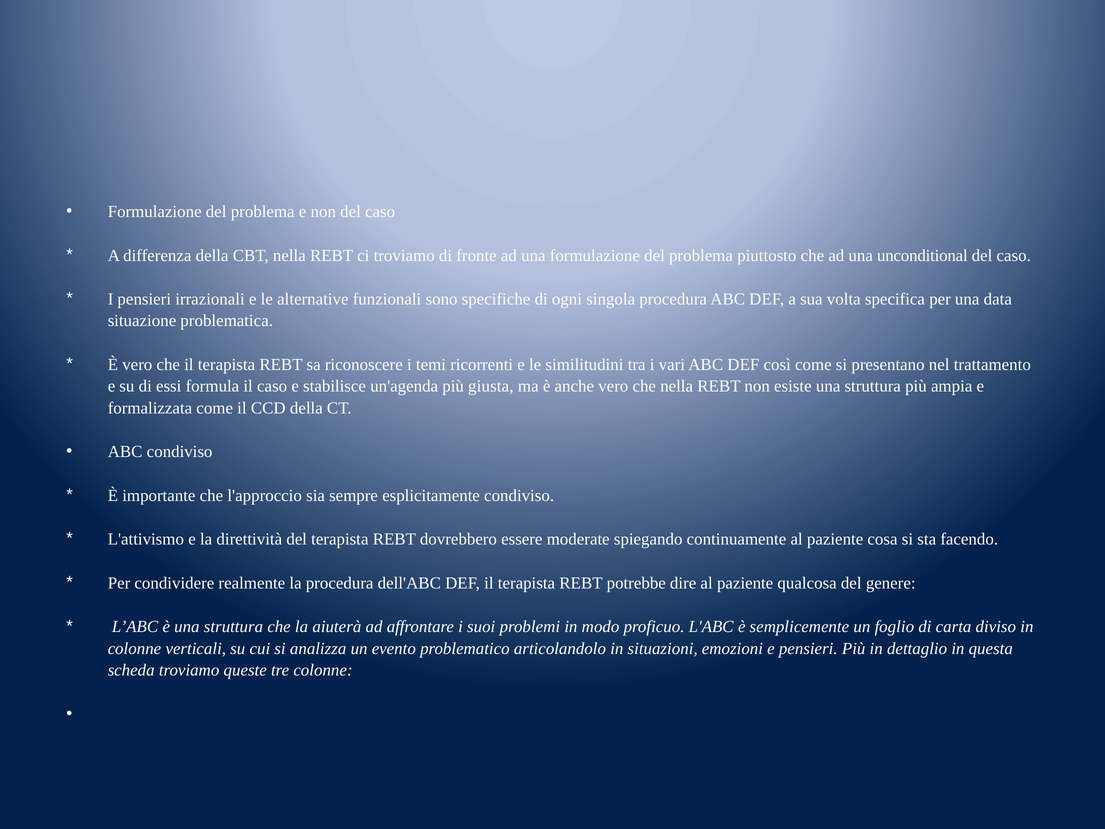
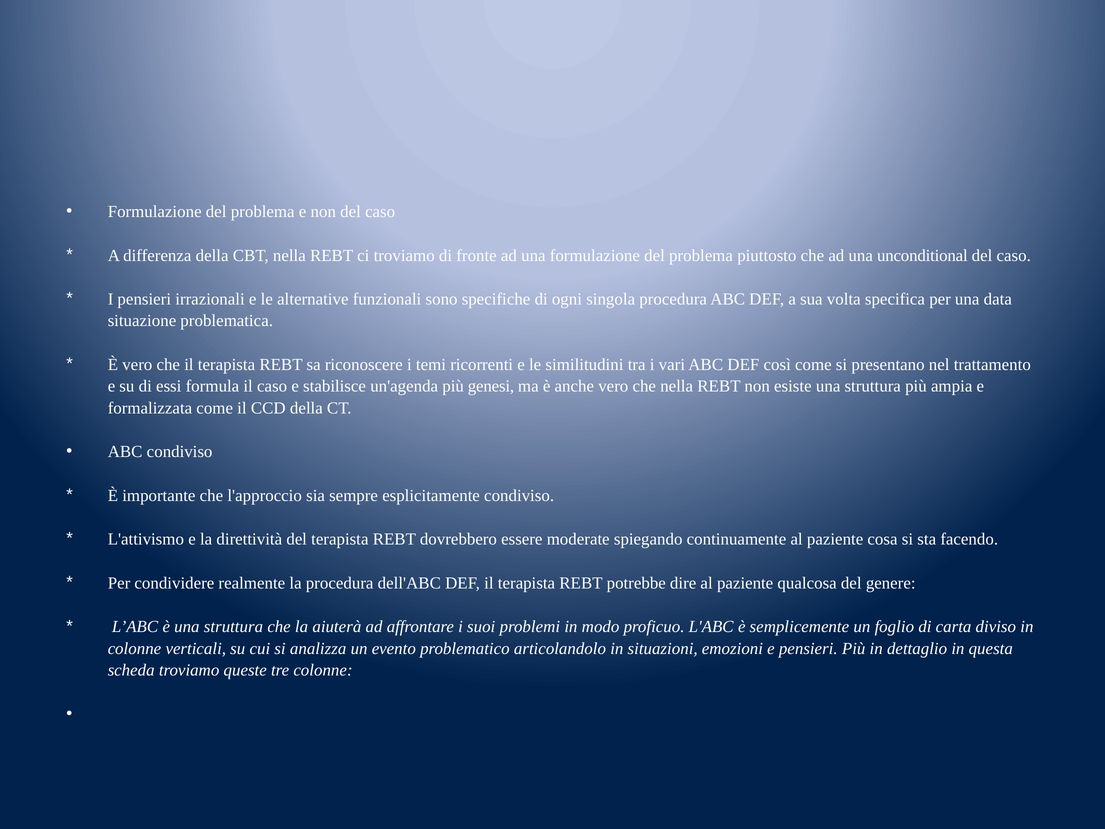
giusta: giusta -> genesi
